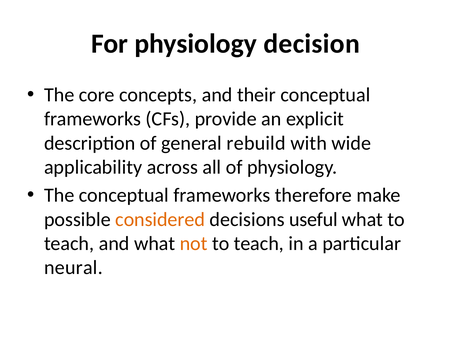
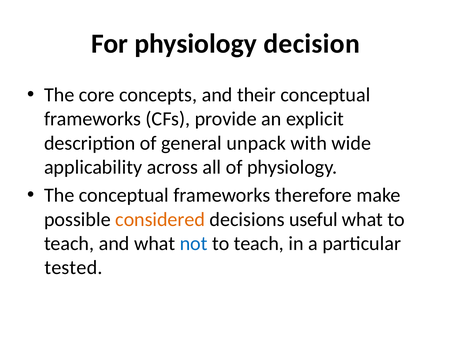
rebuild: rebuild -> unpack
not colour: orange -> blue
neural: neural -> tested
